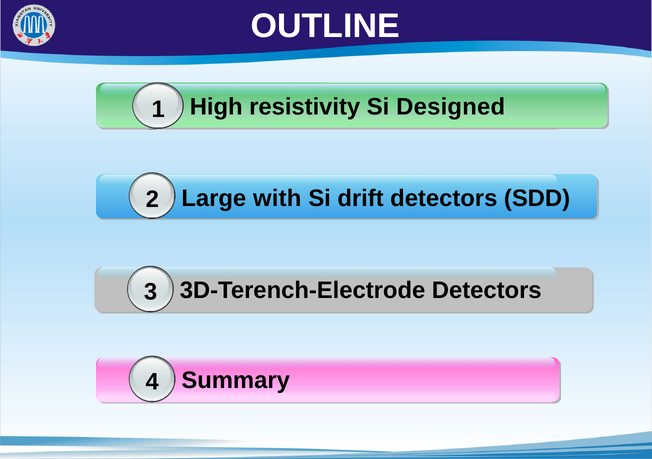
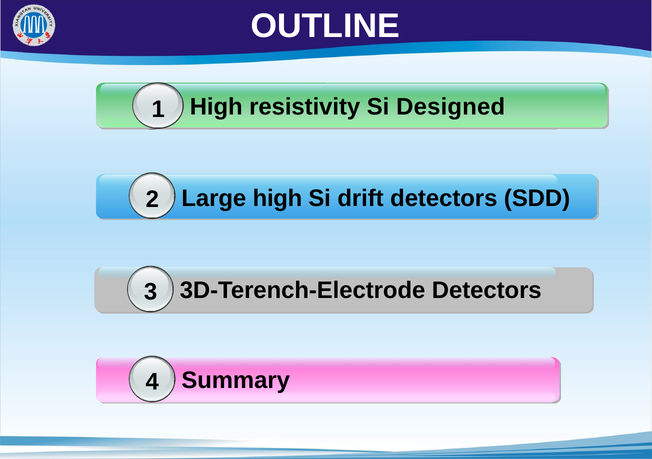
Large with: with -> high
